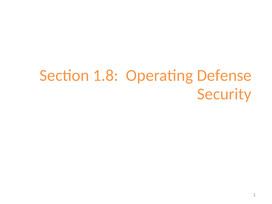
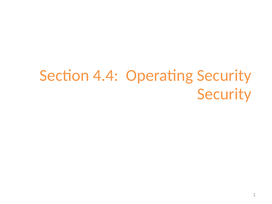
1.8: 1.8 -> 4.4
Operating Defense: Defense -> Security
